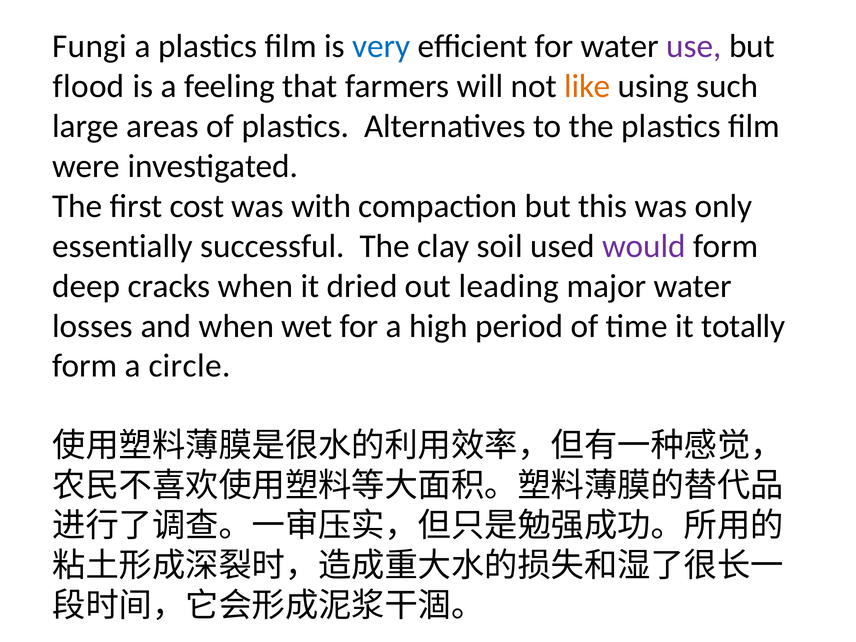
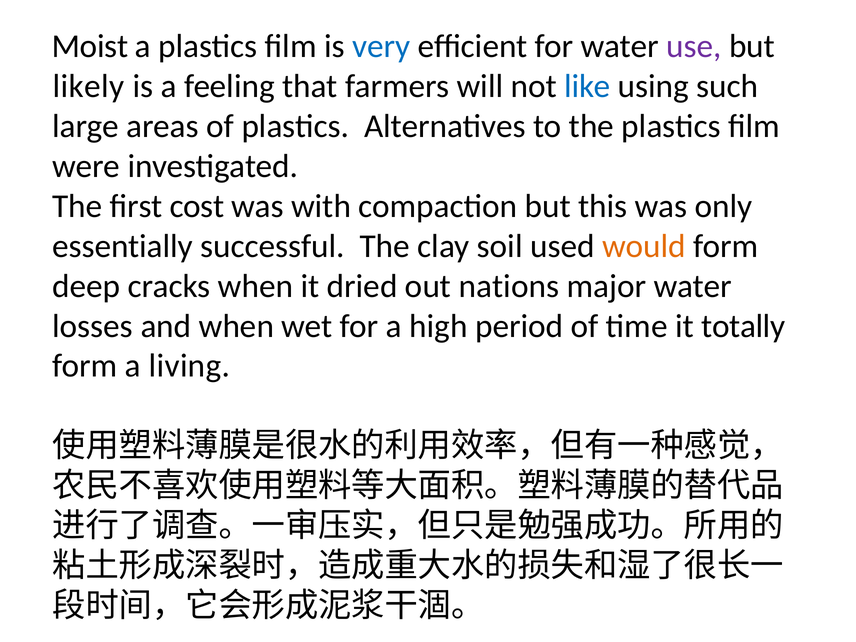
Fungi: Fungi -> Moist
flood: flood -> likely
like colour: orange -> blue
would colour: purple -> orange
leading: leading -> nations
circle: circle -> living
